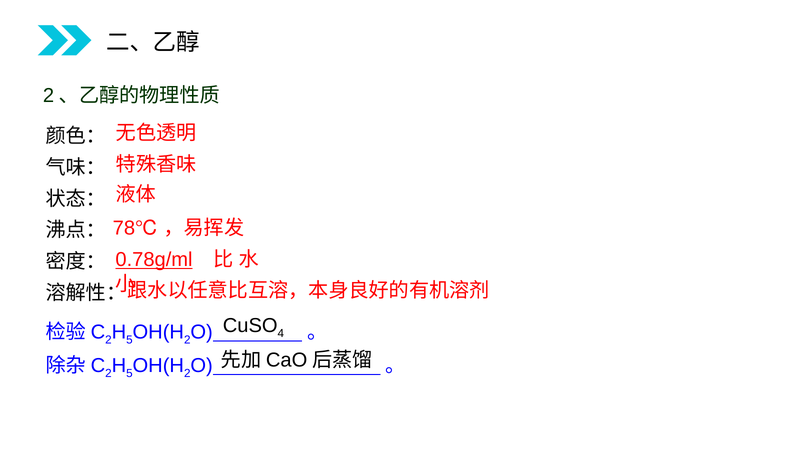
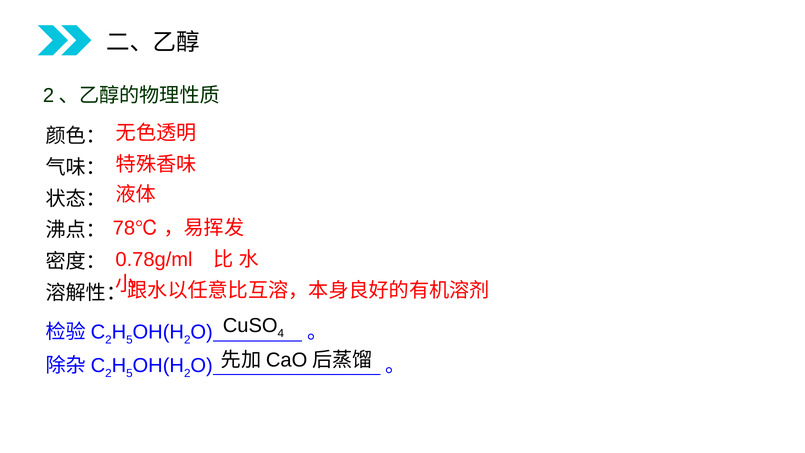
0.78g/ml underline: present -> none
